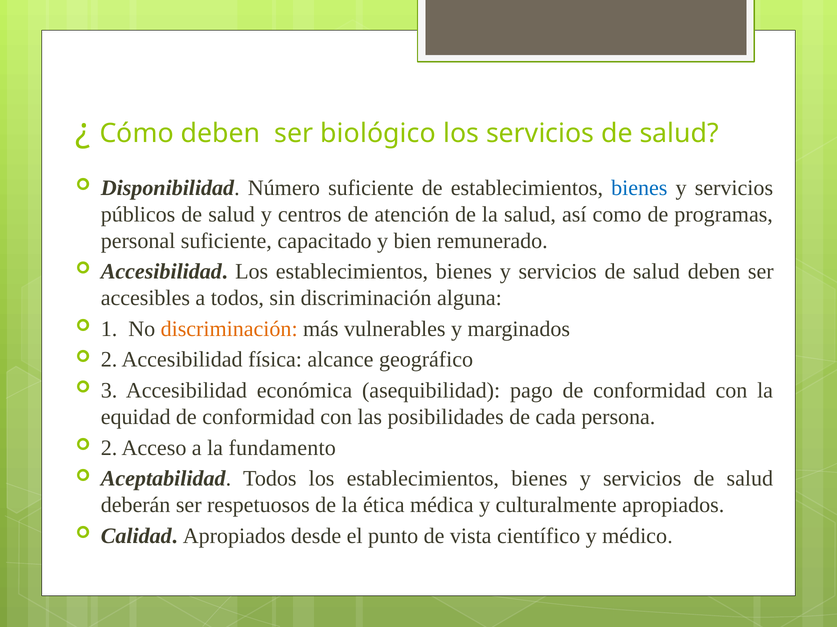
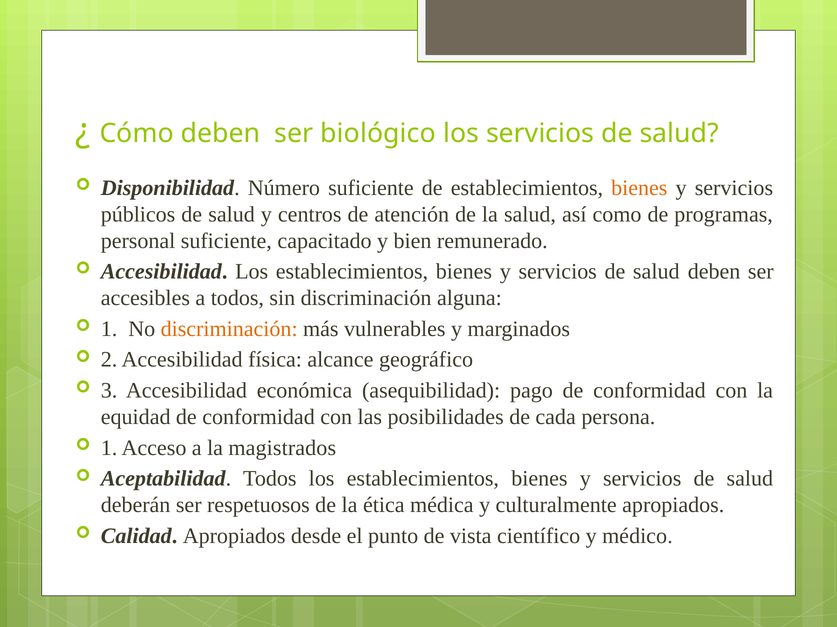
bienes at (639, 188) colour: blue -> orange
2 at (109, 448): 2 -> 1
fundamento: fundamento -> magistrados
